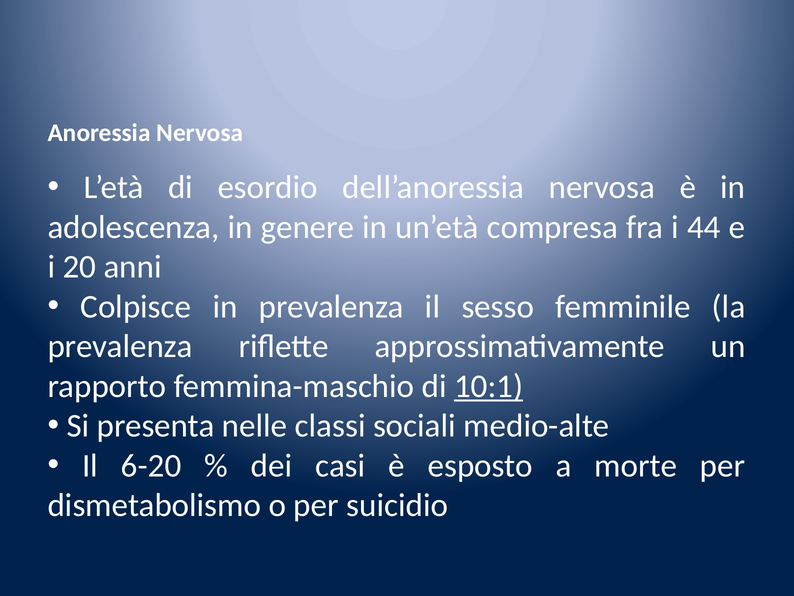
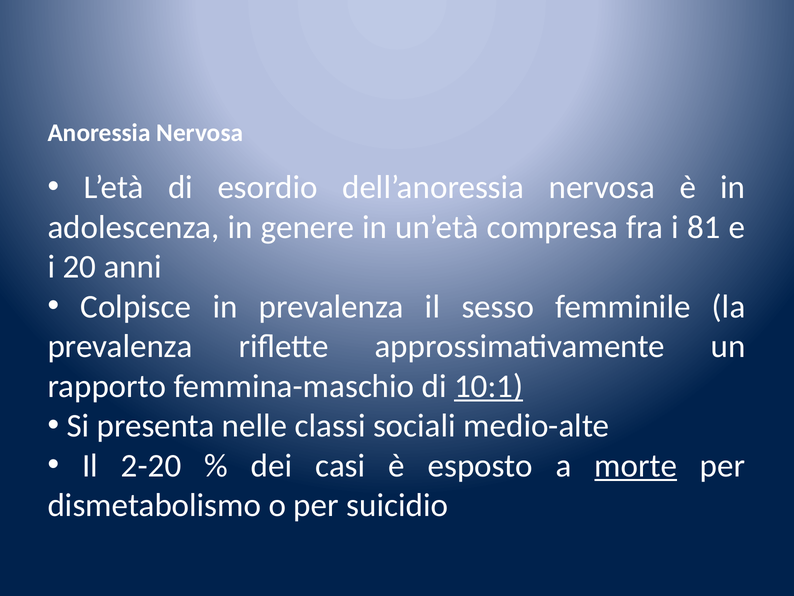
44: 44 -> 81
6-20: 6-20 -> 2-20
morte underline: none -> present
